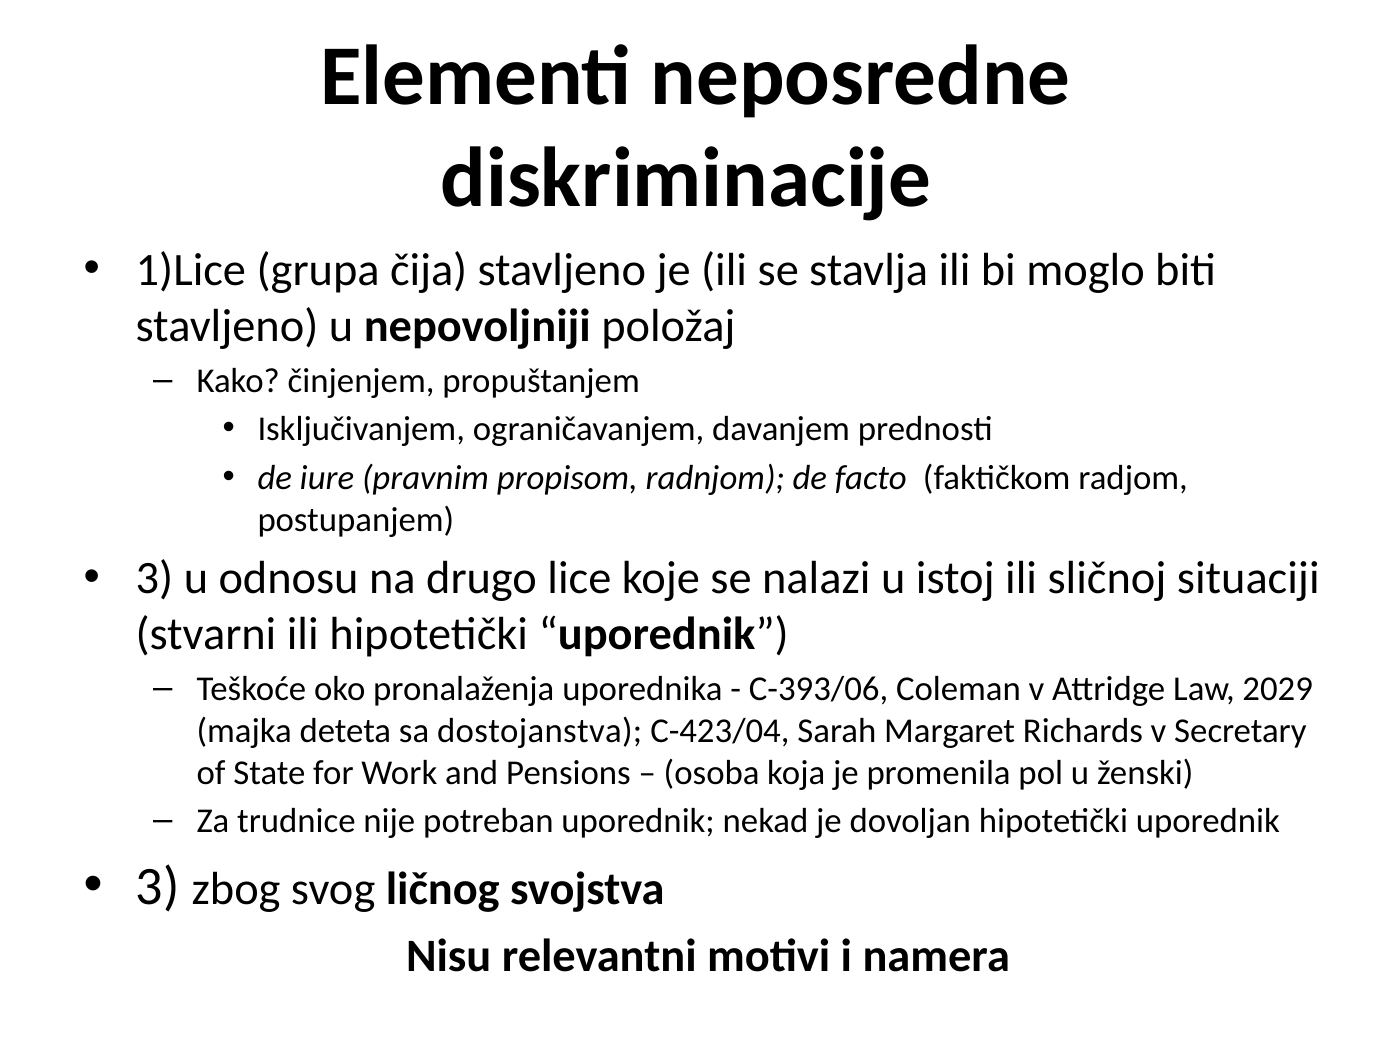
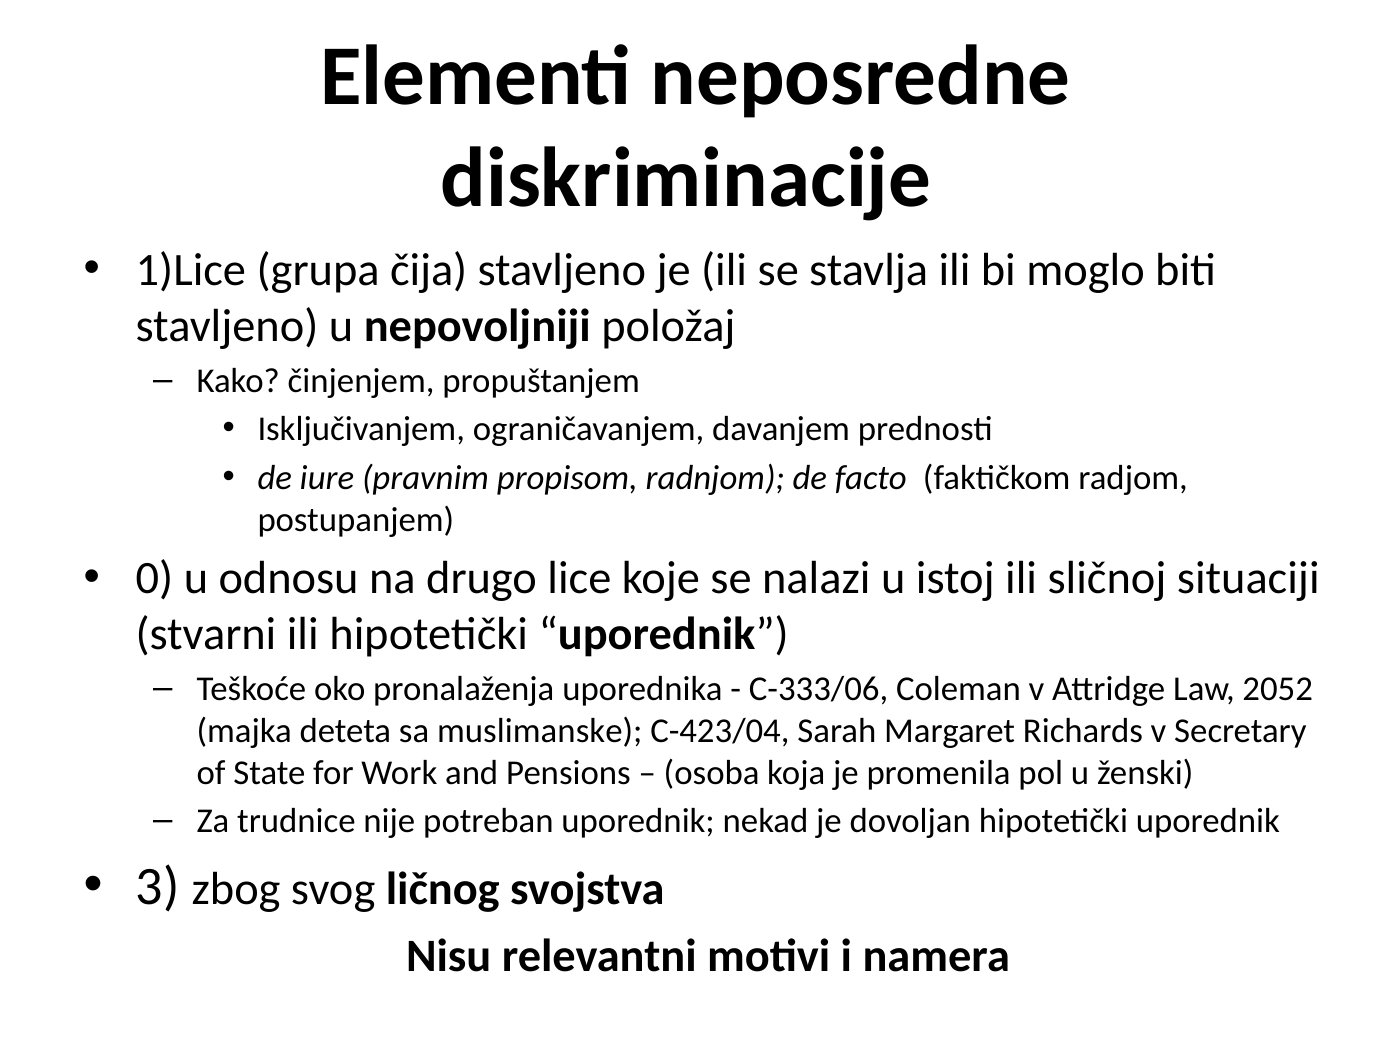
3 at (155, 579): 3 -> 0
C-393/06: C-393/06 -> C-333/06
2029: 2029 -> 2052
dostojanstva: dostojanstva -> muslimanske
